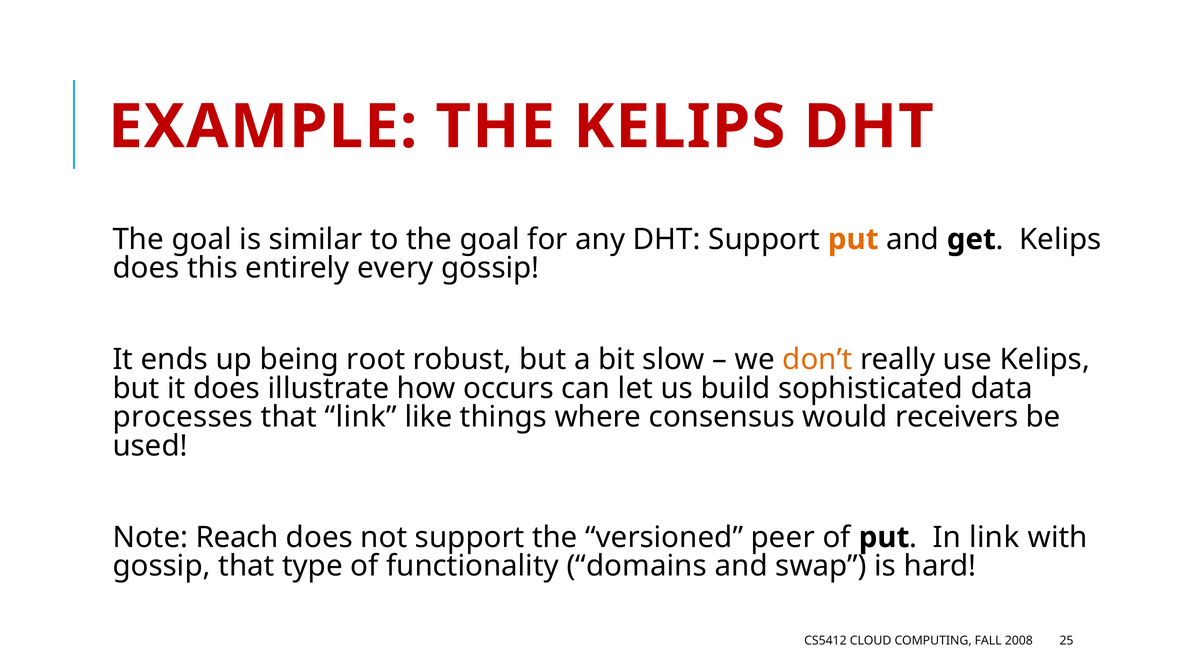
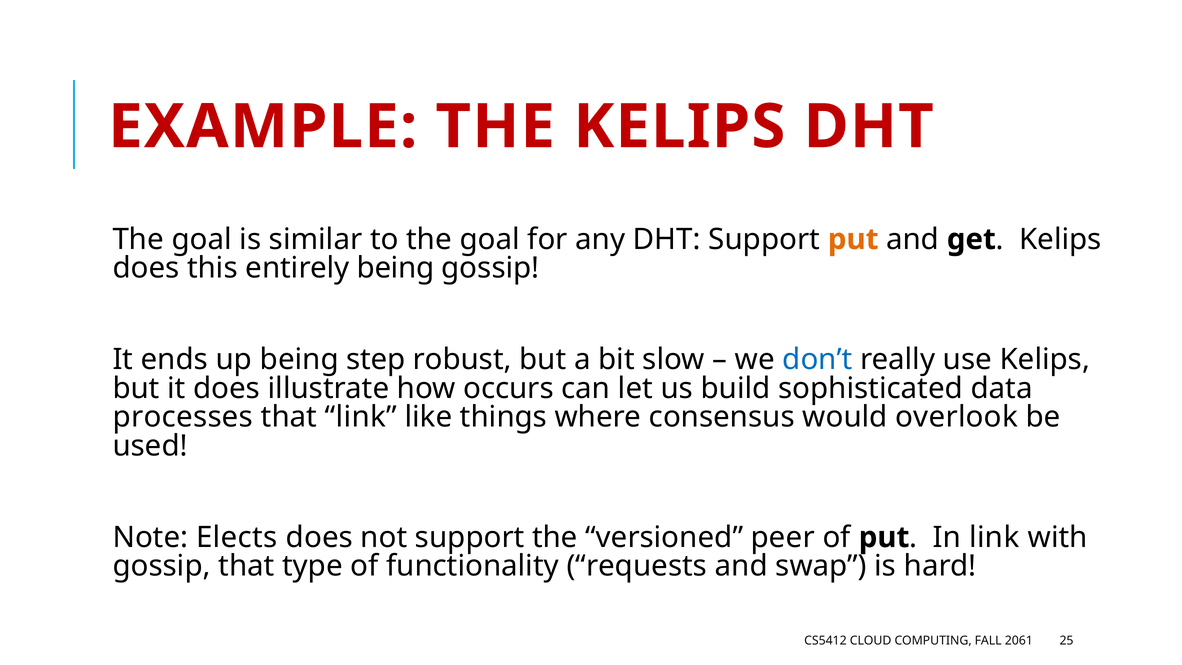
entirely every: every -> being
root: root -> step
don’t colour: orange -> blue
receivers: receivers -> overlook
Reach: Reach -> Elects
domains: domains -> requests
2008: 2008 -> 2061
